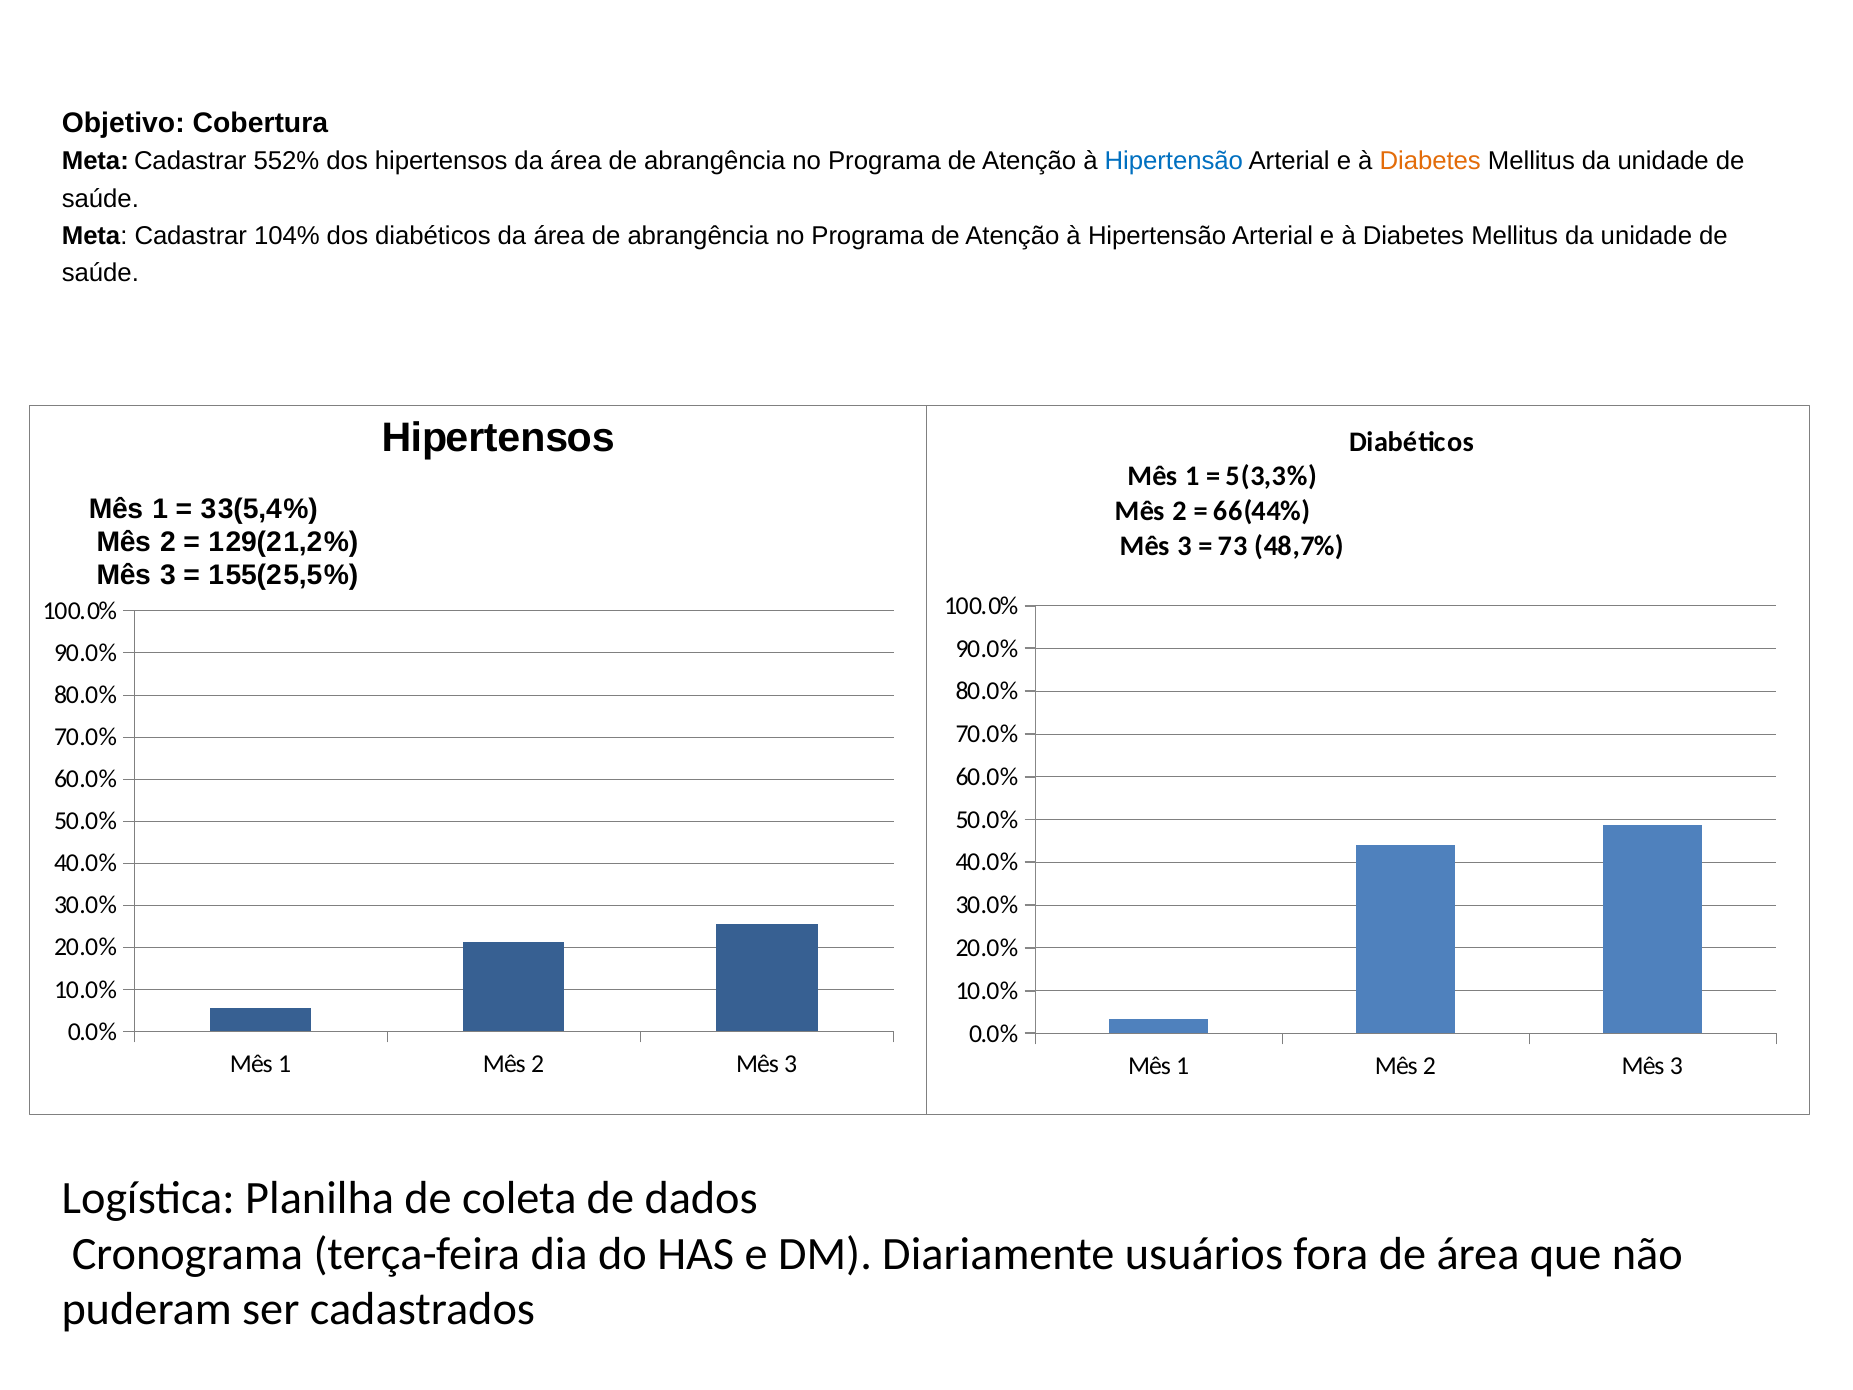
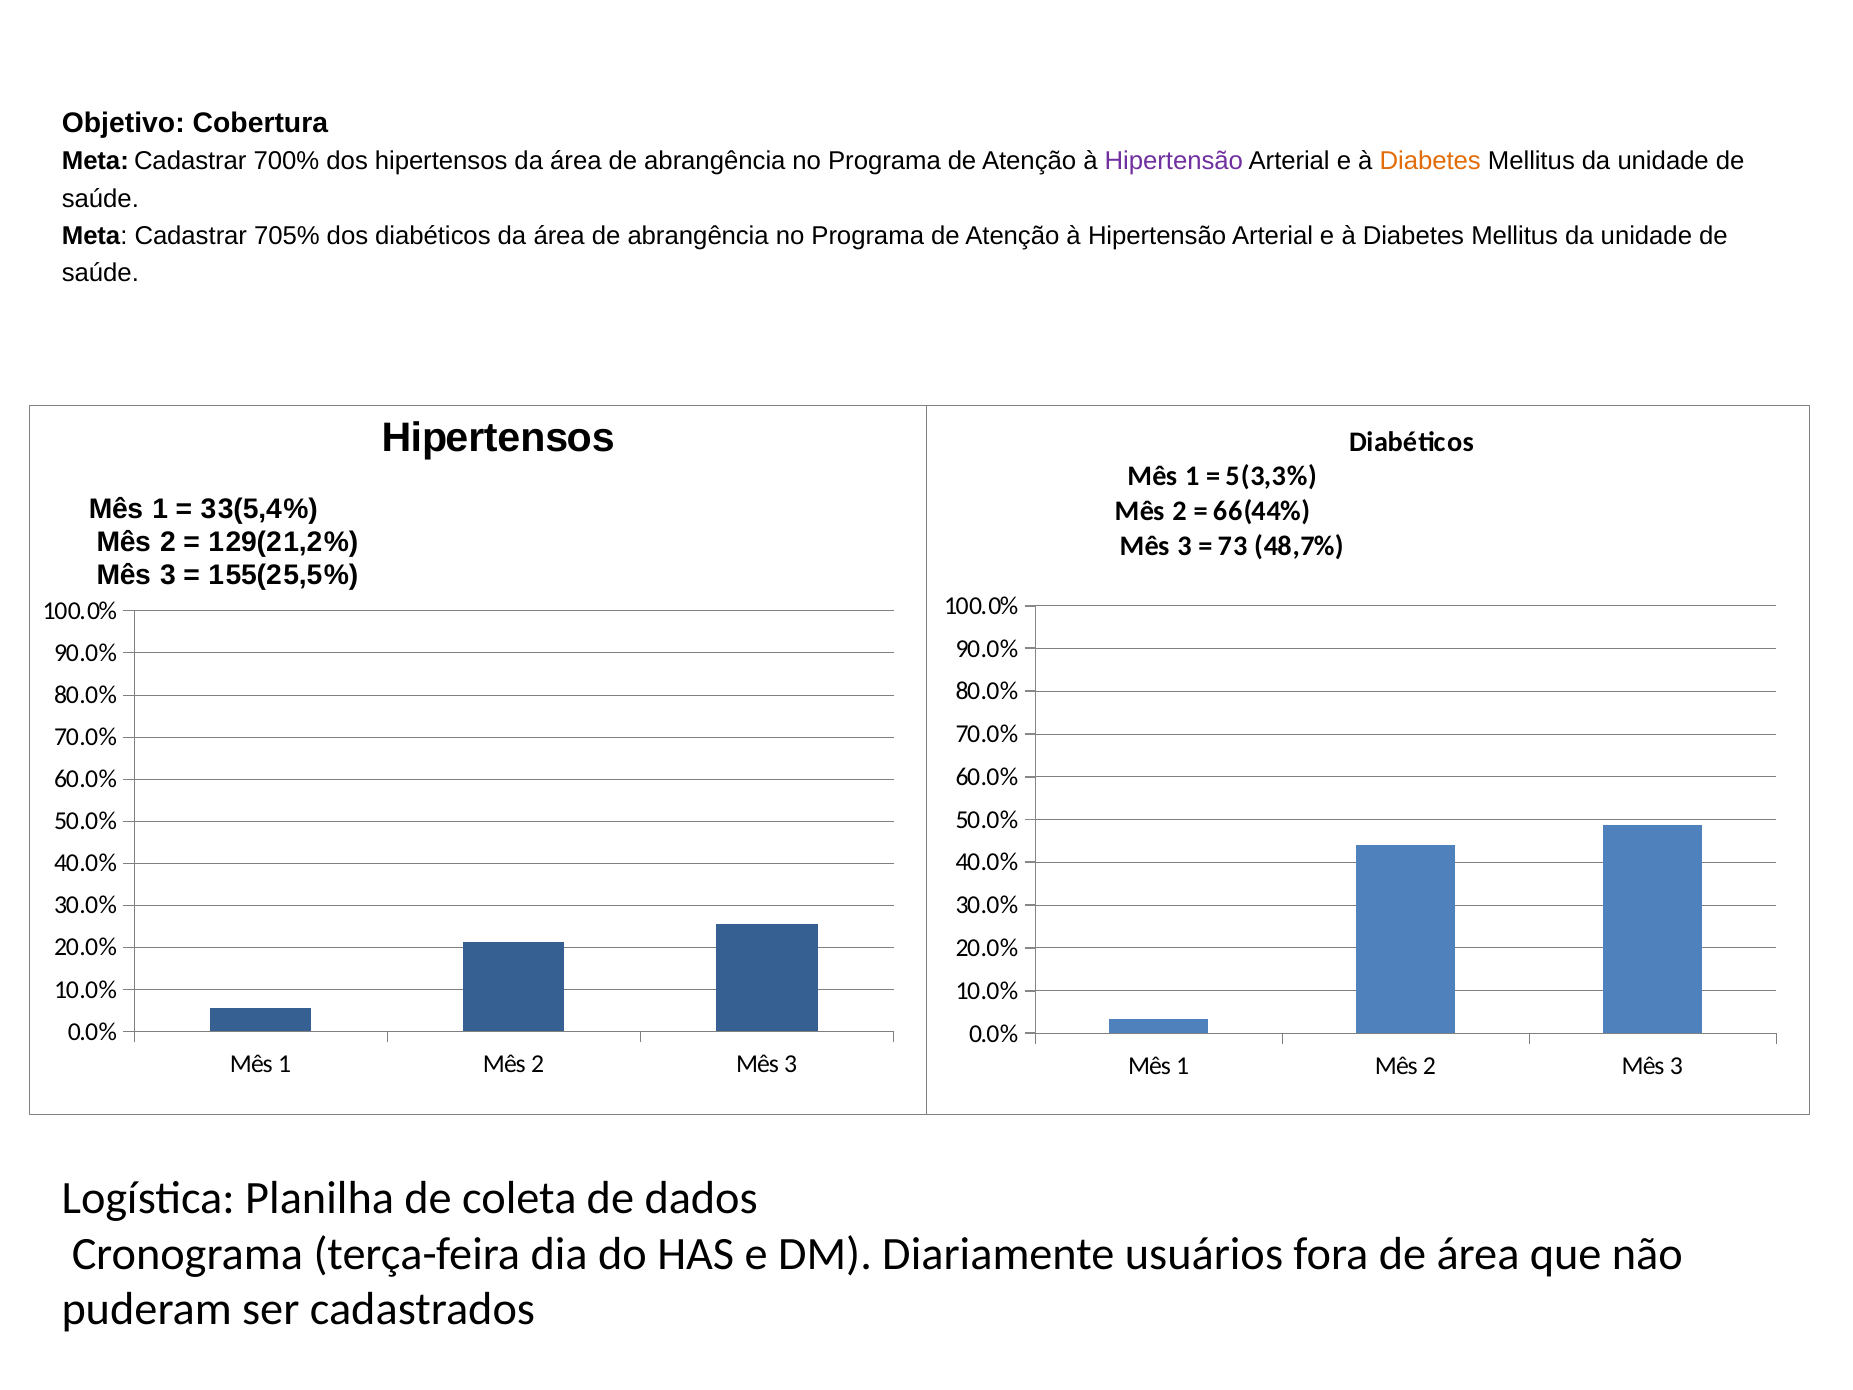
552%: 552% -> 700%
Hipertensão at (1174, 161) colour: blue -> purple
104%: 104% -> 705%
